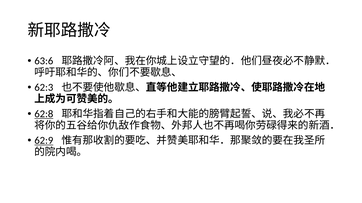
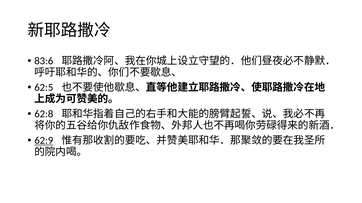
63:6: 63:6 -> 83:6
62:3: 62:3 -> 62:5
62:8 underline: present -> none
